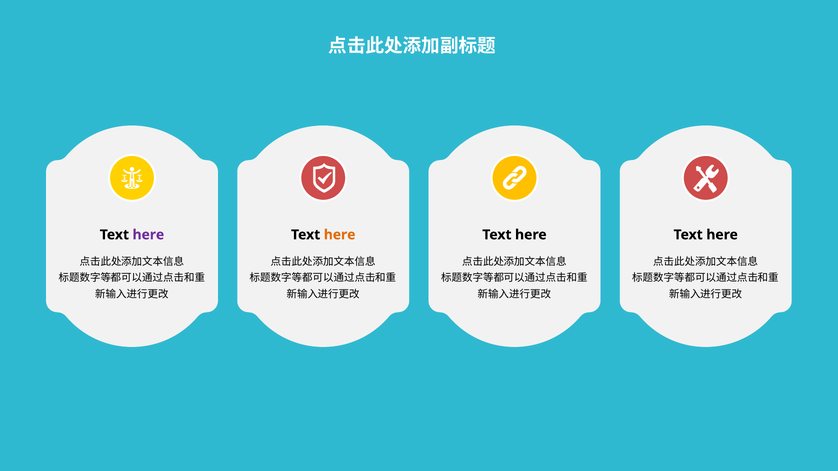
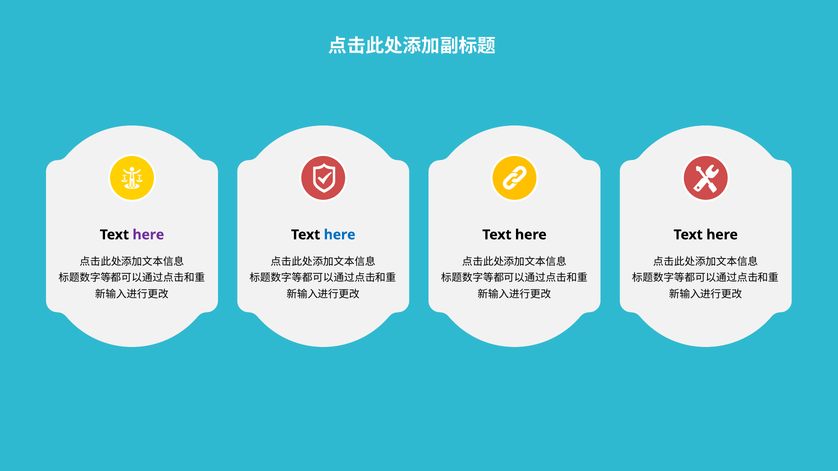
here at (340, 235) colour: orange -> blue
